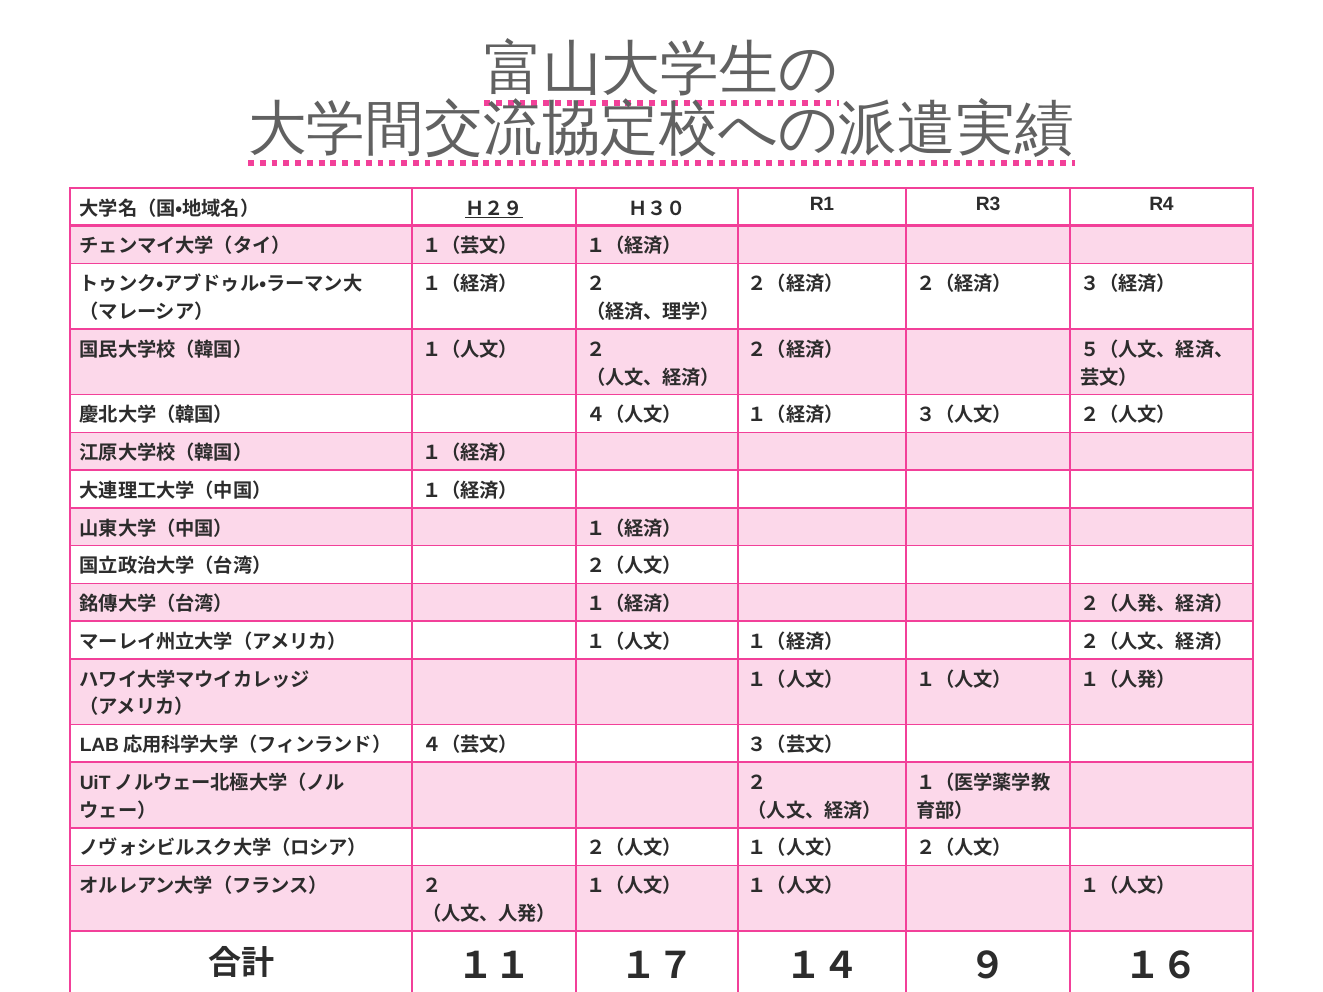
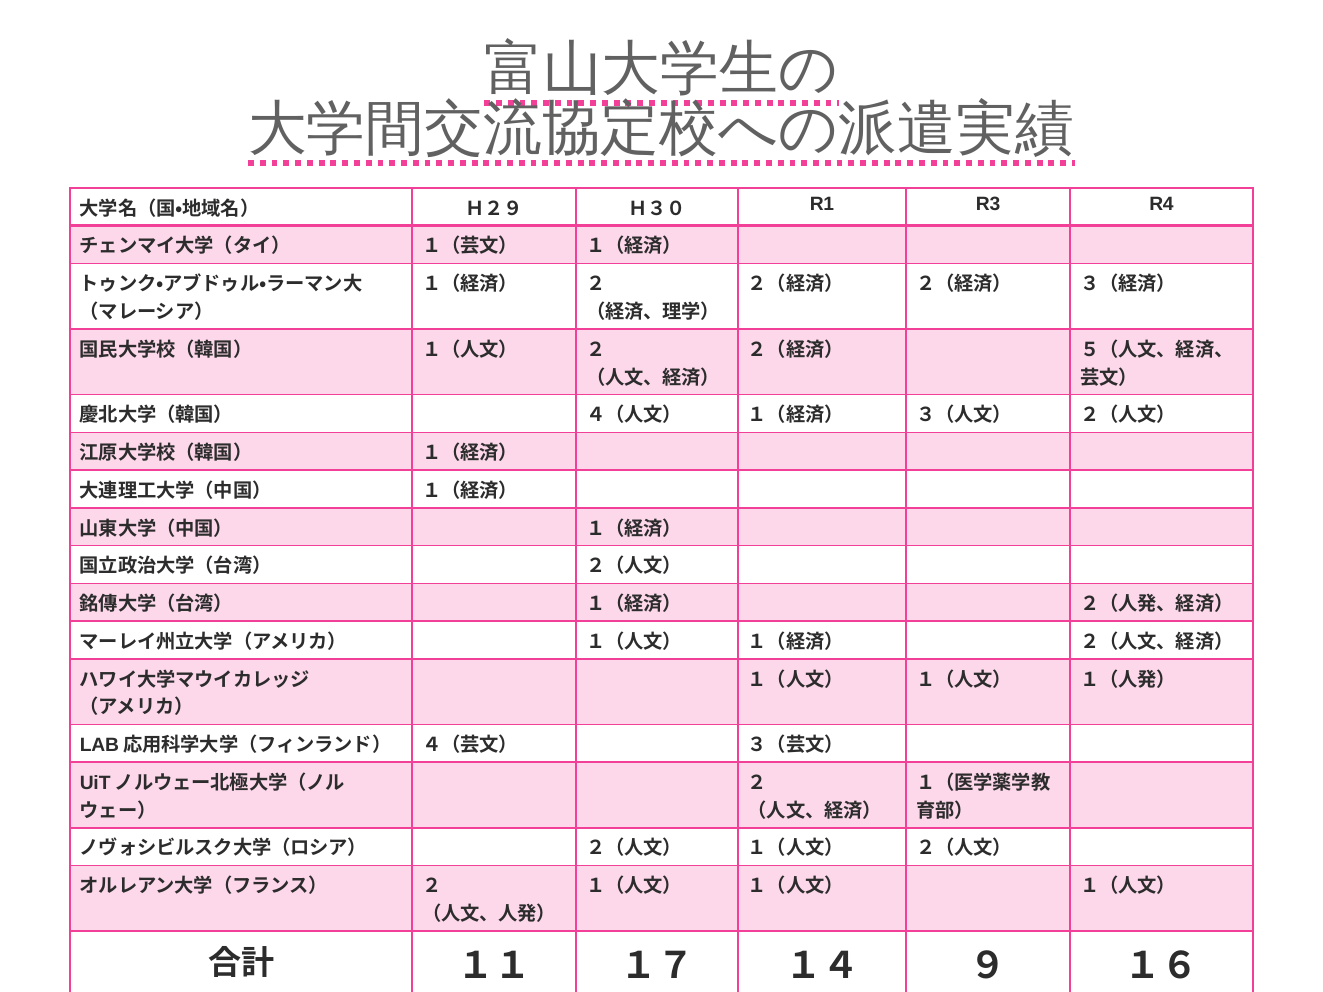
Ｈ２９ underline: present -> none
